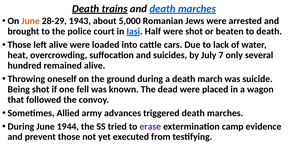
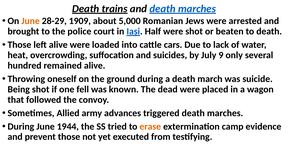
1943: 1943 -> 1909
7: 7 -> 9
erase colour: purple -> orange
